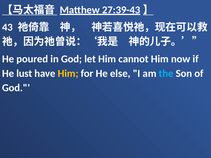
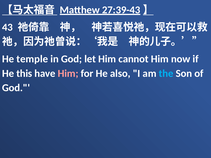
poured: poured -> temple
lust: lust -> this
Him at (68, 73) colour: yellow -> pink
else: else -> also
